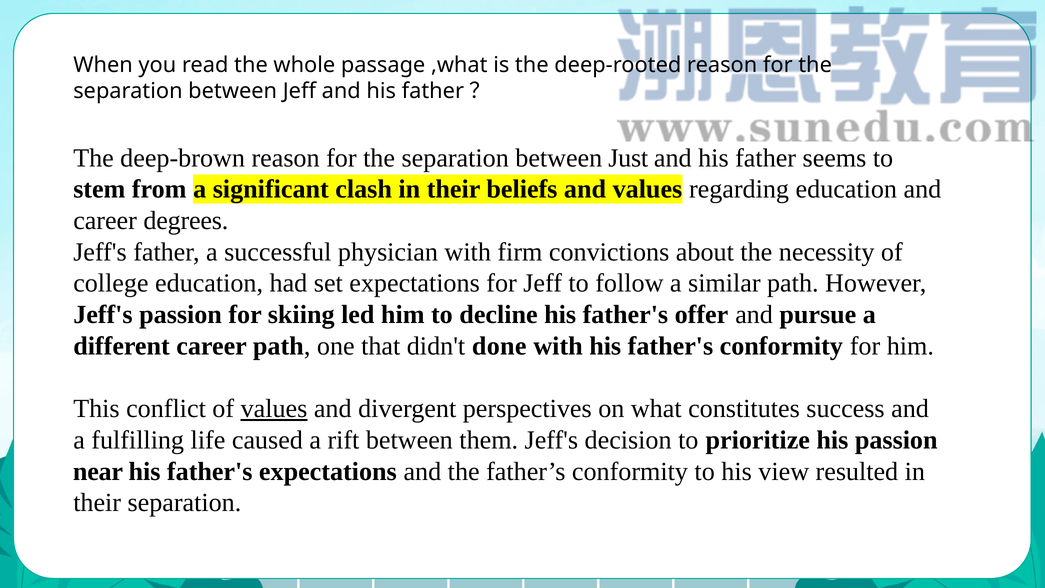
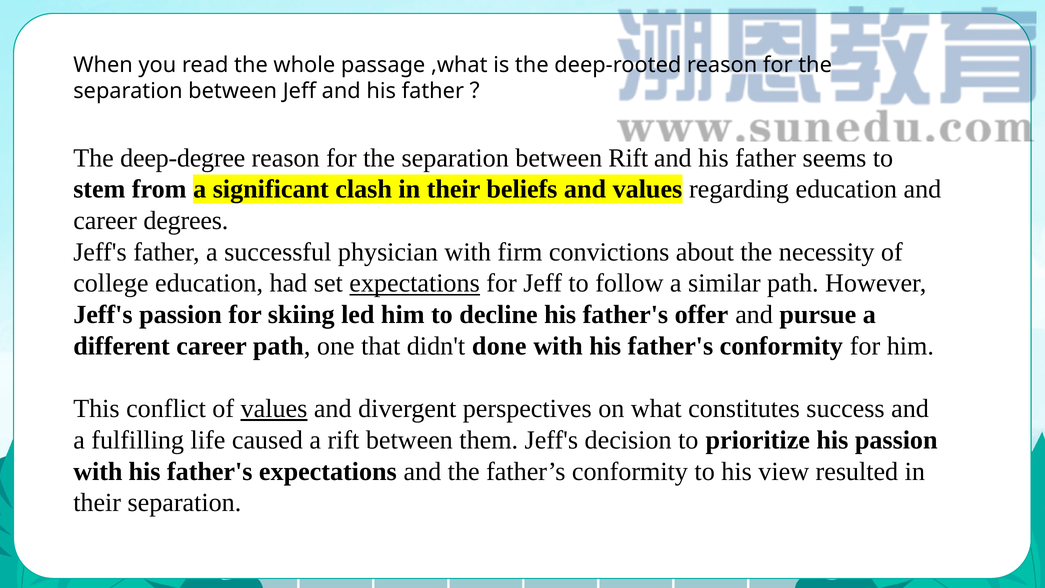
deep-brown: deep-brown -> deep-degree
between Just: Just -> Rift
expectations at (415, 283) underline: none -> present
near at (98, 471): near -> with
